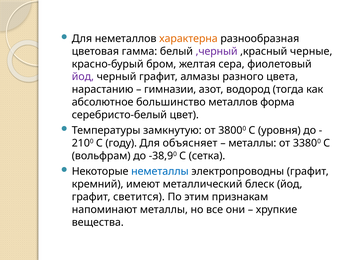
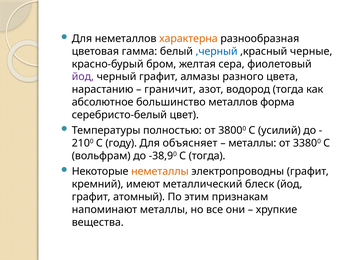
,черный colour: purple -> blue
гимназии: гимназии -> граничит
замкнутую: замкнутую -> полностью
уровня: уровня -> усилий
С сетка: сетка -> тогда
неметаллы colour: blue -> orange
светится: светится -> атомный
